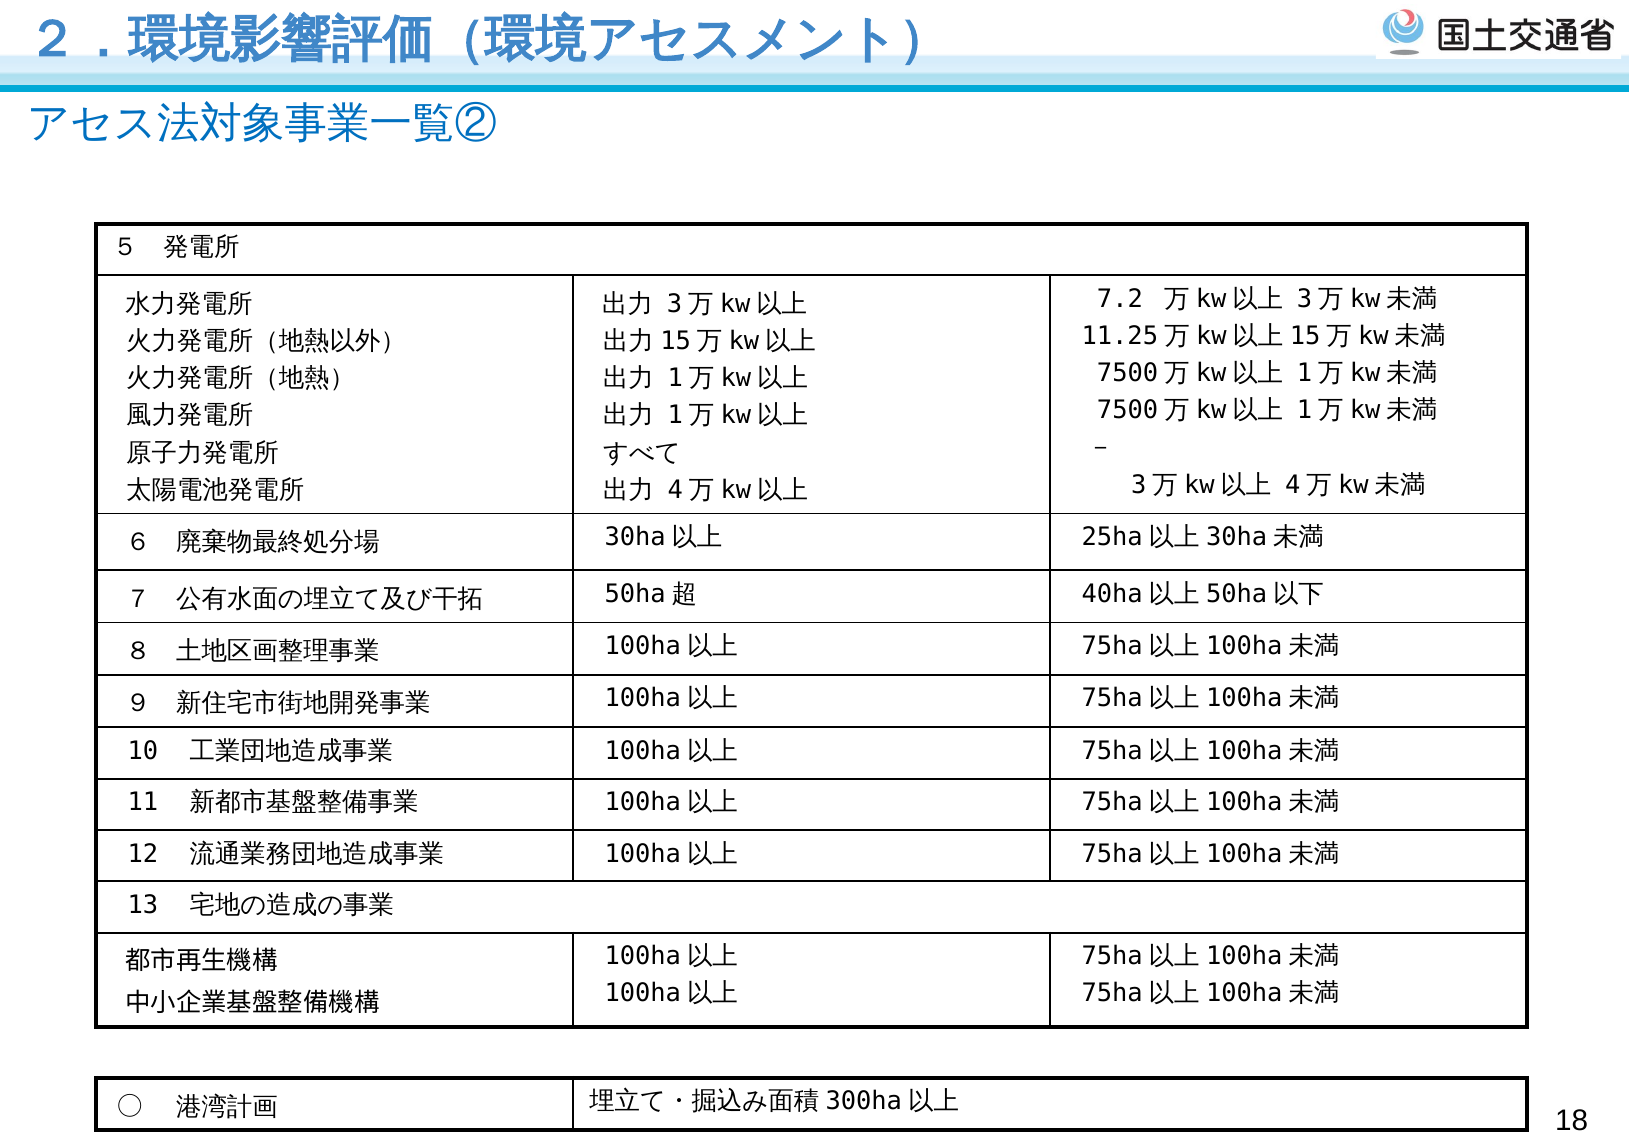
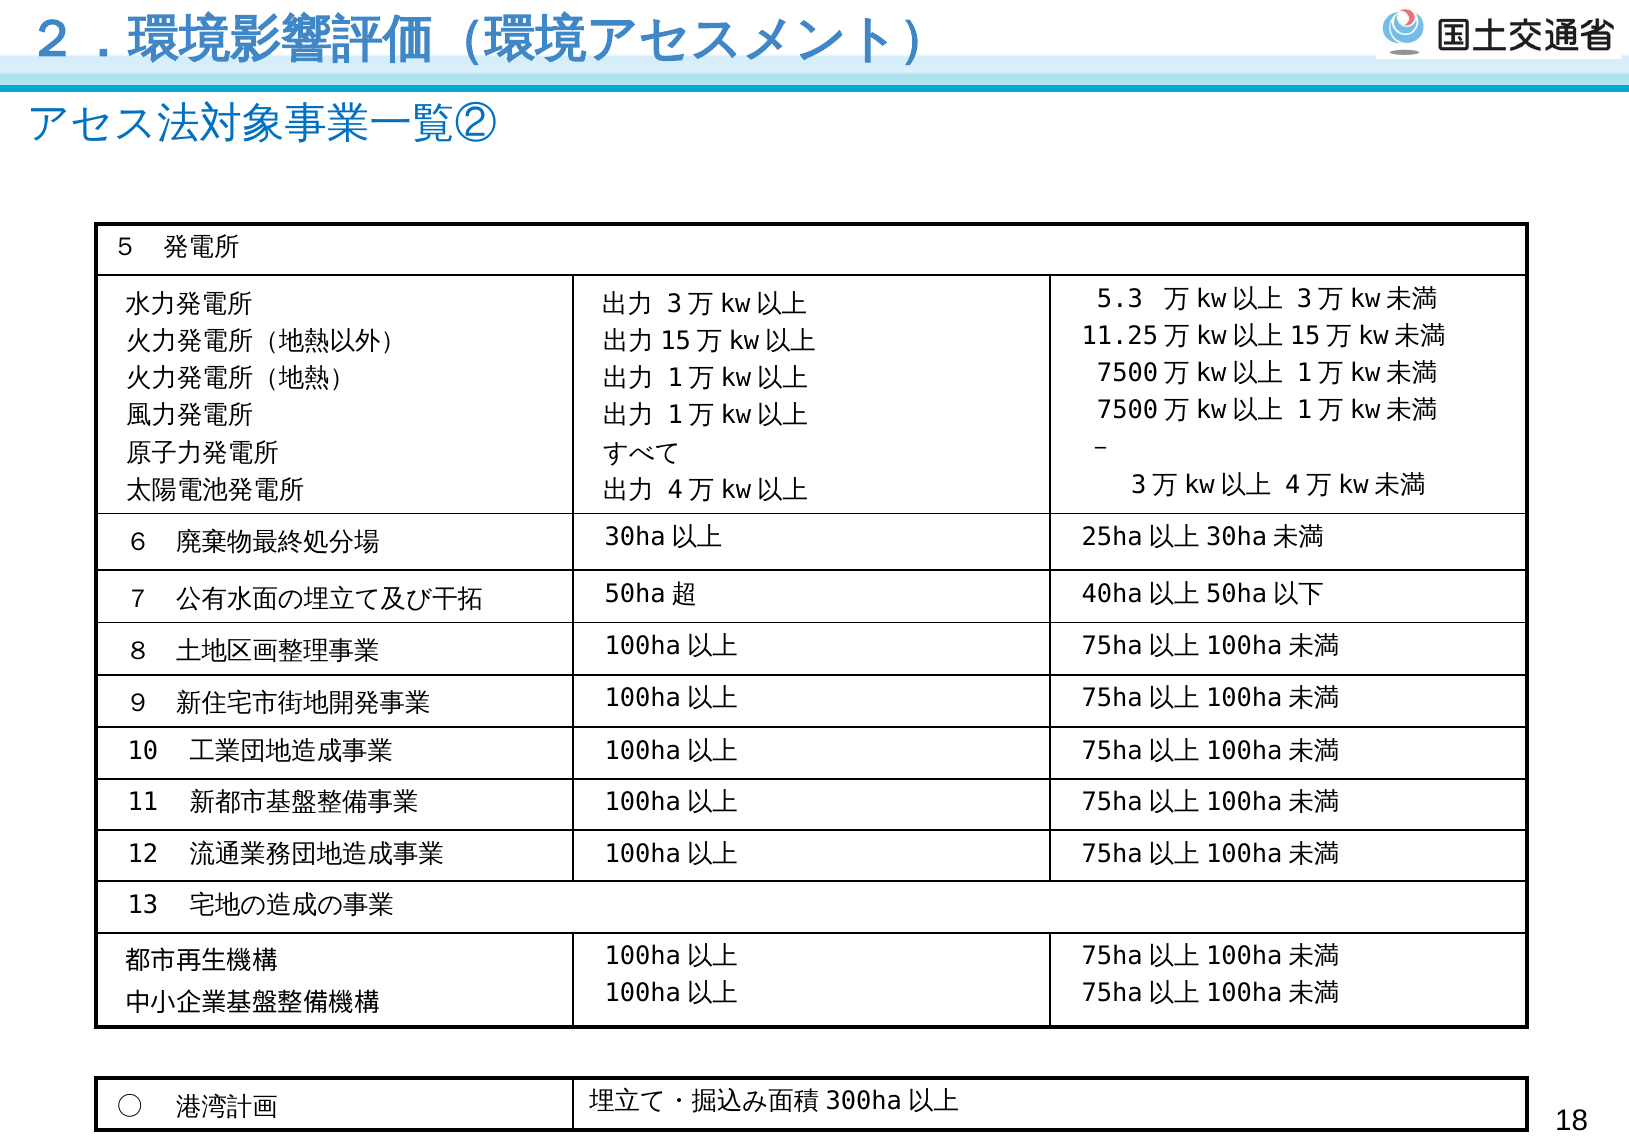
7.2: 7.2 -> 5.3
